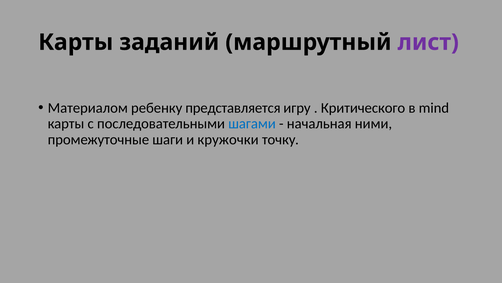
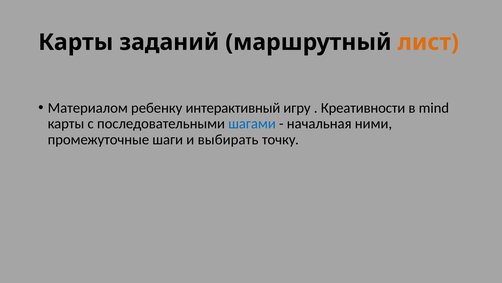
лист colour: purple -> orange
представляется: представляется -> интерактивный
Критического: Критического -> Креативности
кружочки: кружочки -> выбирать
